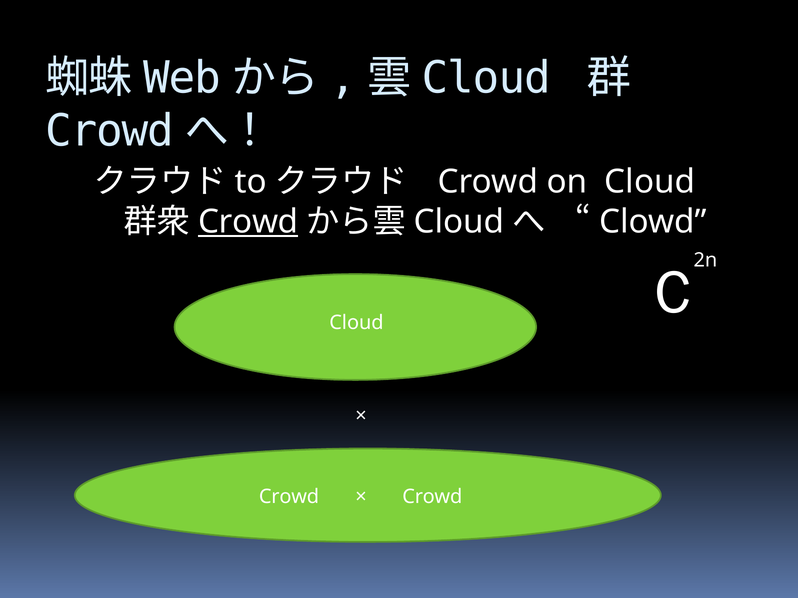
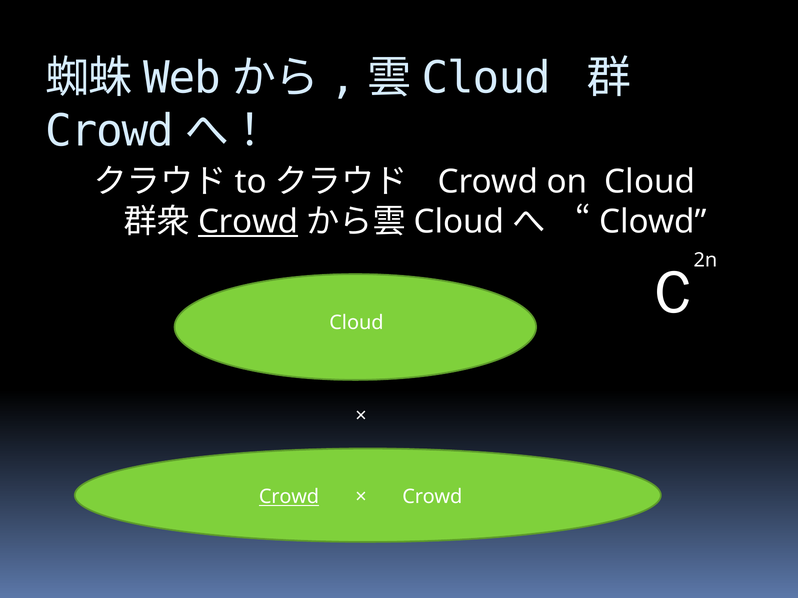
Crowd at (289, 497) underline: none -> present
